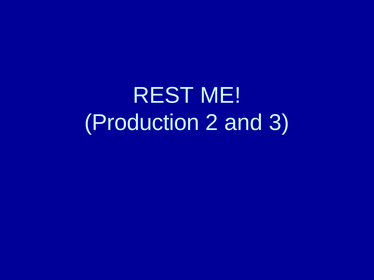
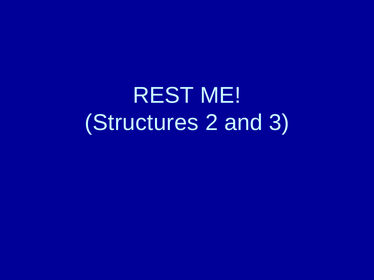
Production: Production -> Structures
